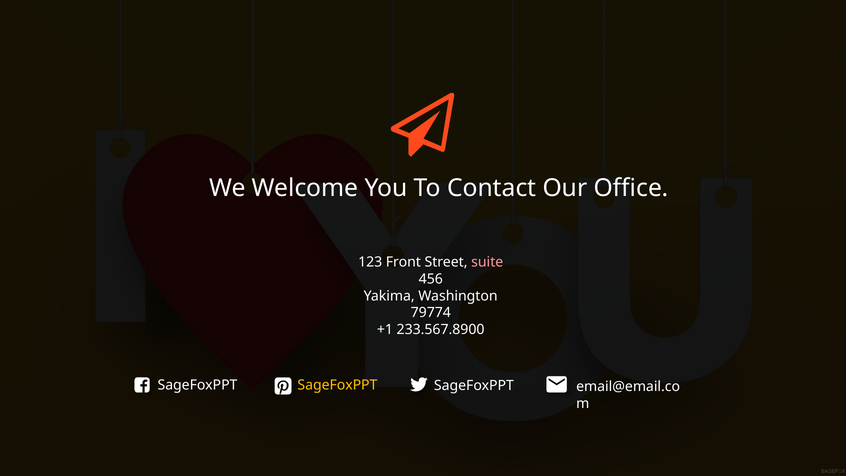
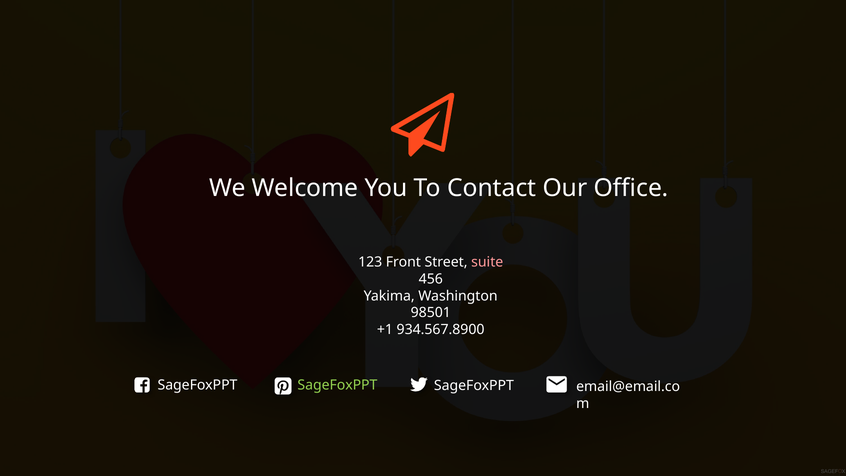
79774: 79774 -> 98501
233.567.8900: 233.567.8900 -> 934.567.8900
SageFoxPPT at (337, 385) colour: yellow -> light green
